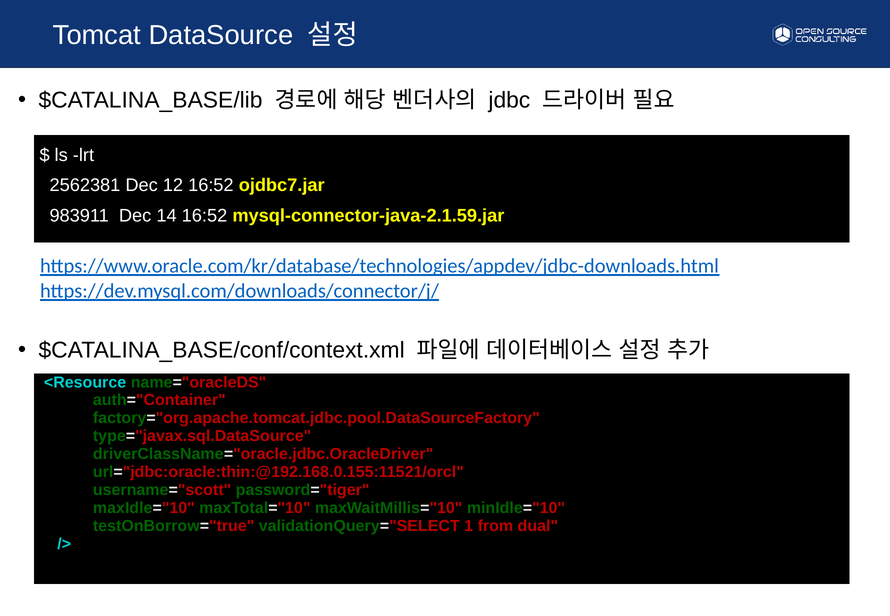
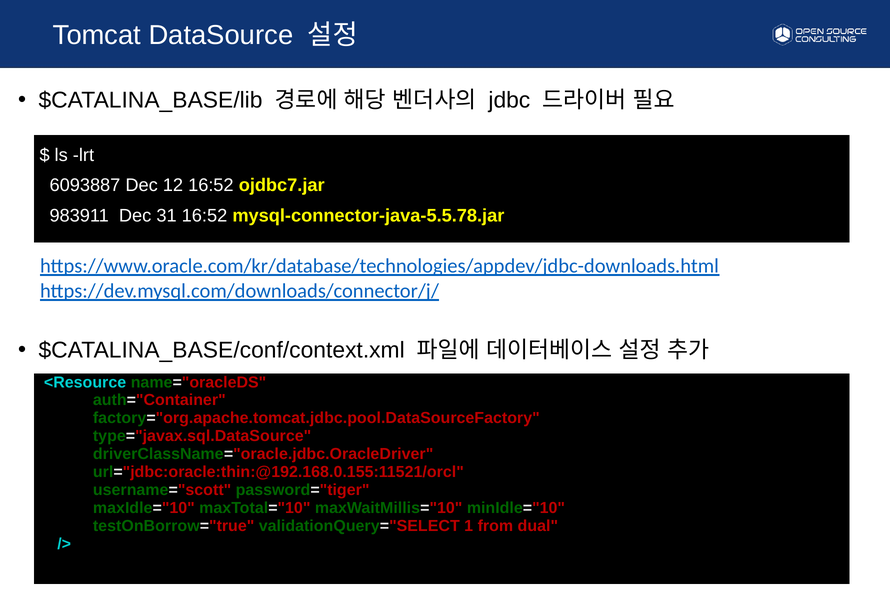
2562381: 2562381 -> 6093887
14: 14 -> 31
mysql-connector-java-2.1.59.jar: mysql-connector-java-2.1.59.jar -> mysql-connector-java-5.5.78.jar
